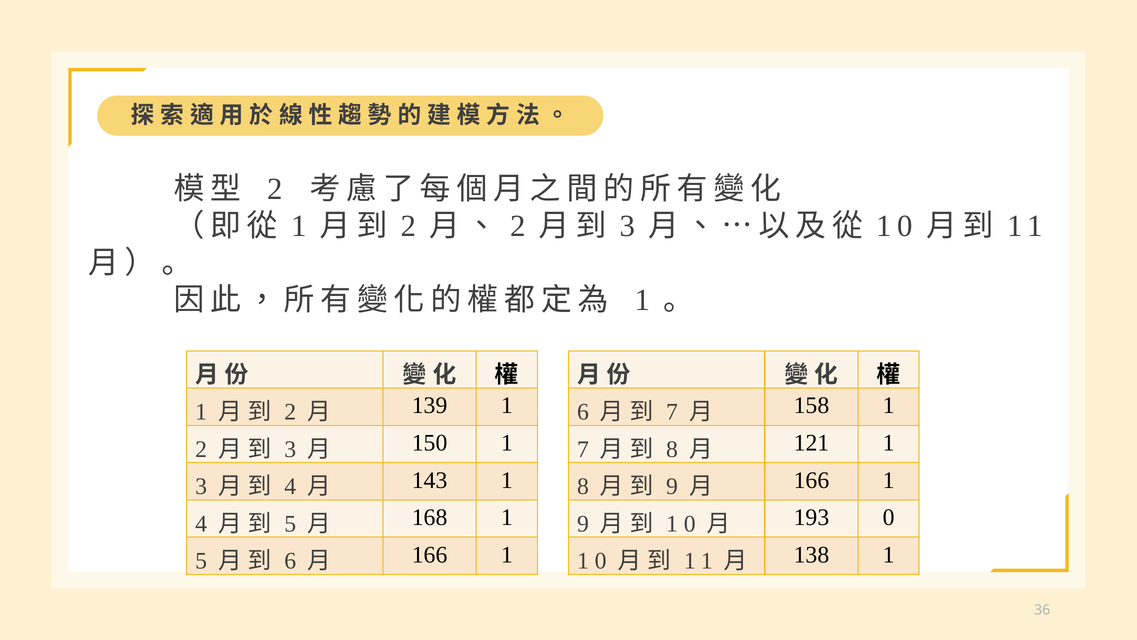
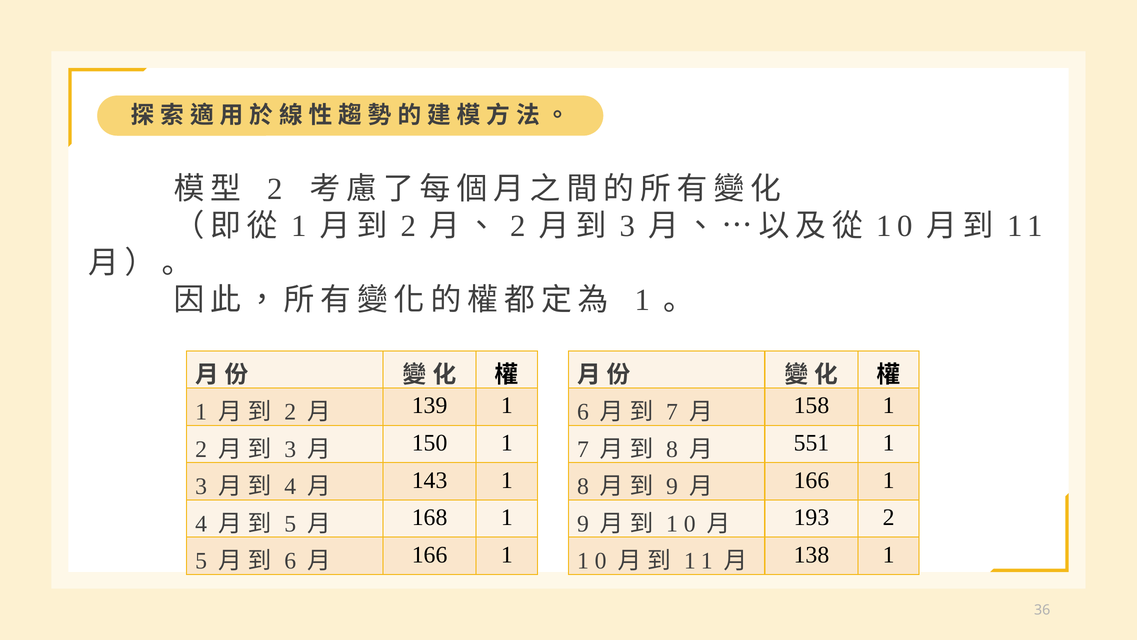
121: 121 -> 551
193 0: 0 -> 2
